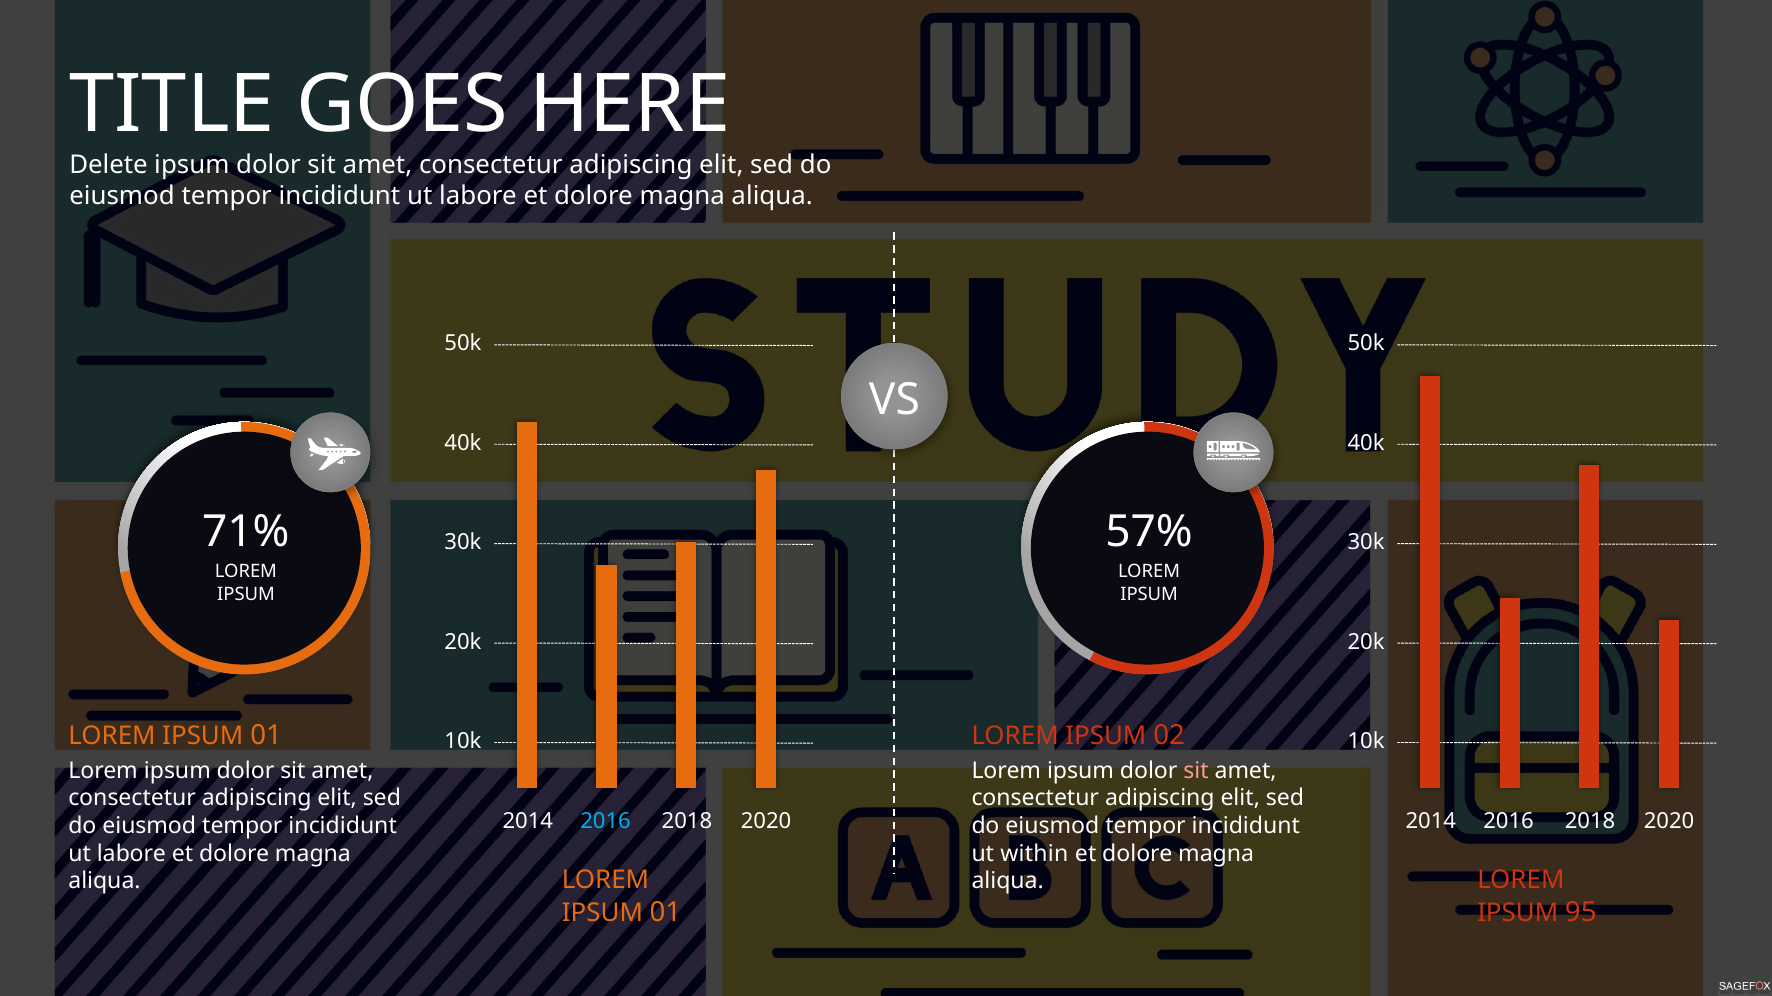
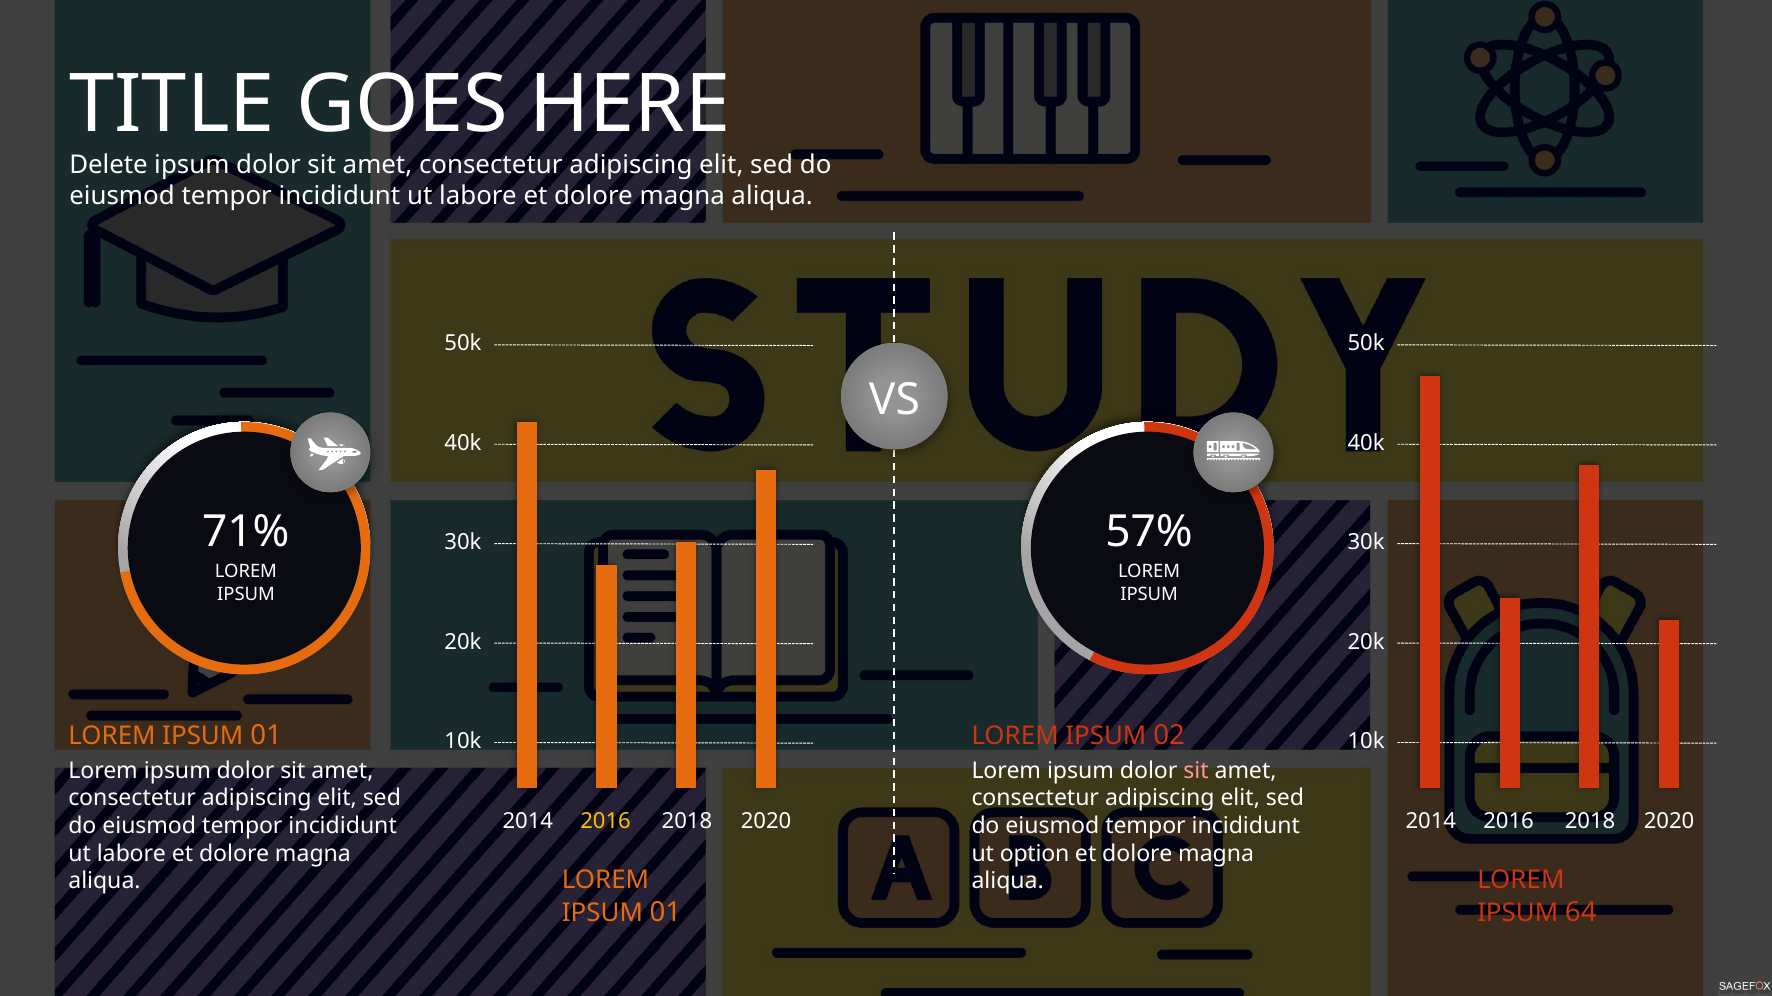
2016 at (606, 822) colour: light blue -> yellow
within: within -> option
95: 95 -> 64
